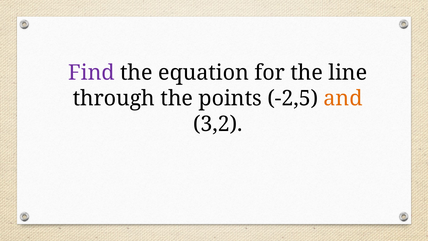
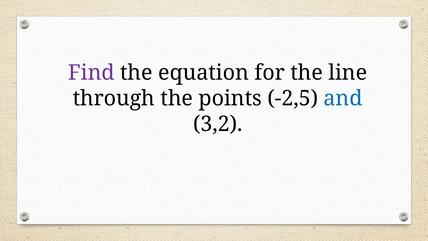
and colour: orange -> blue
